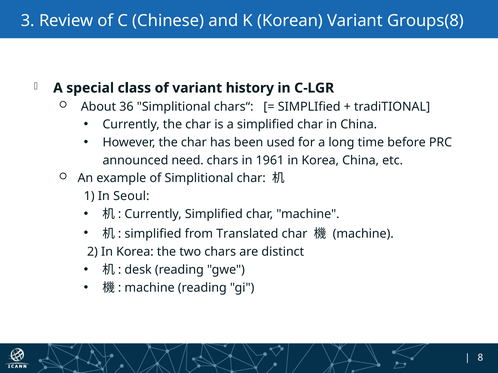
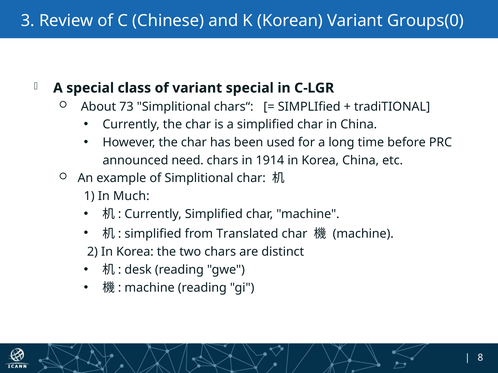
Groups(8: Groups(8 -> Groups(0
variant history: history -> special
36: 36 -> 73
1961: 1961 -> 1914
Seoul: Seoul -> Much
